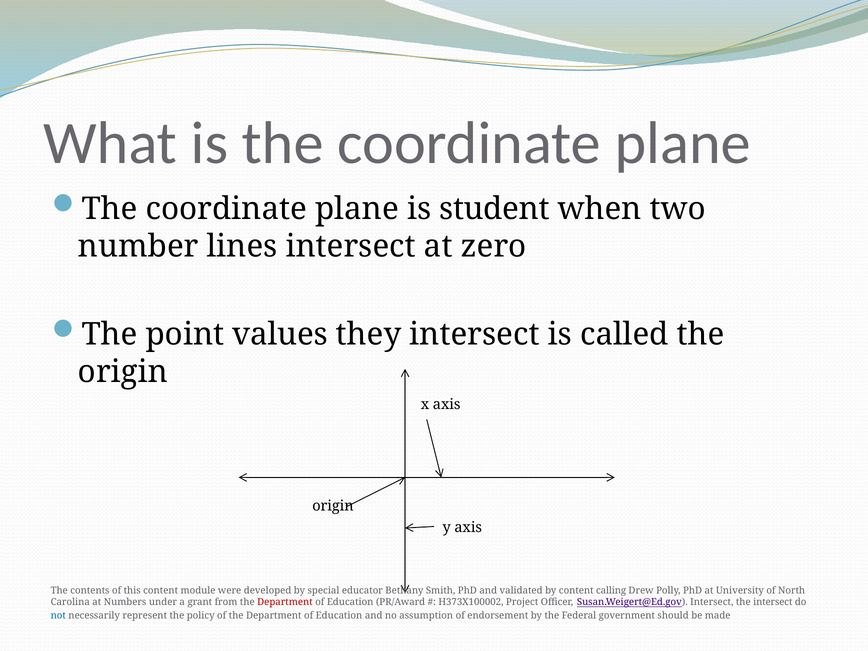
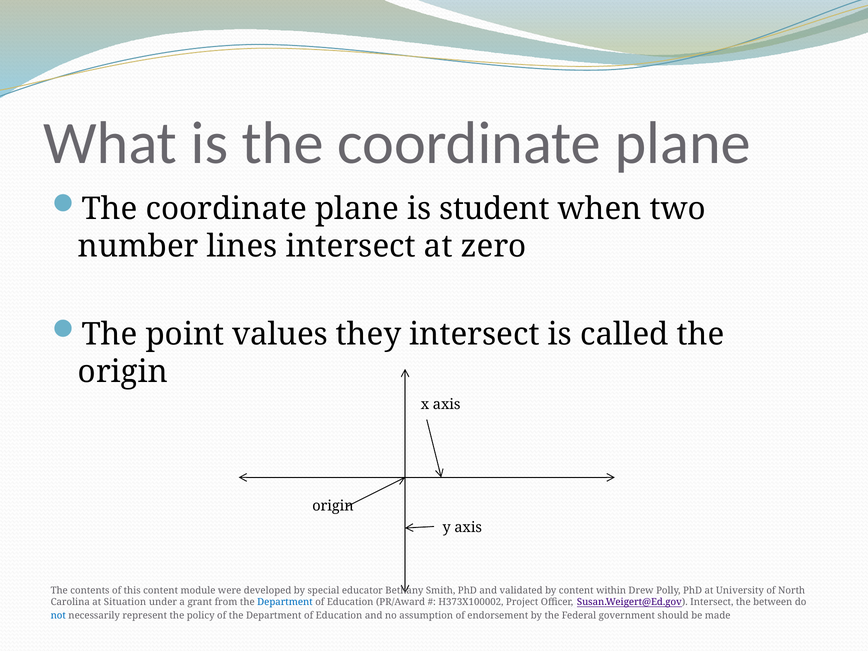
calling: calling -> within
Numbers: Numbers -> Situation
Department at (285, 602) colour: red -> blue
the intersect: intersect -> between
